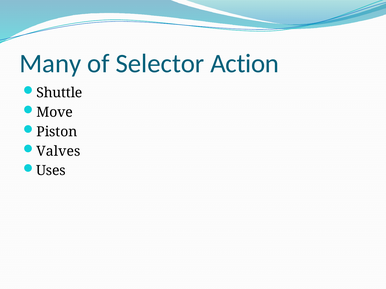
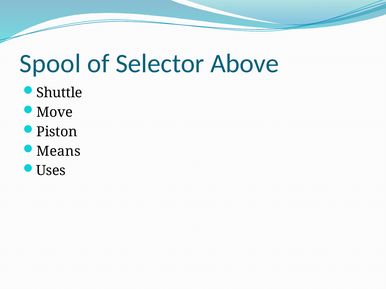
Many: Many -> Spool
Action: Action -> Above
Valves: Valves -> Means
